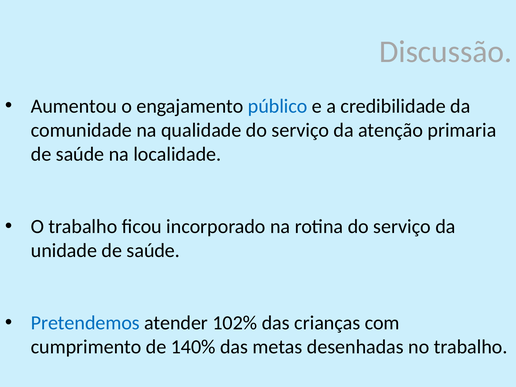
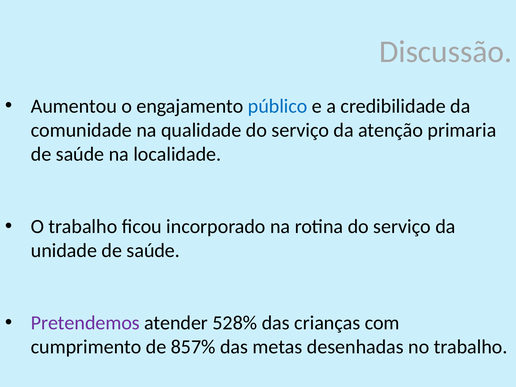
Pretendemos colour: blue -> purple
102%: 102% -> 528%
140%: 140% -> 857%
